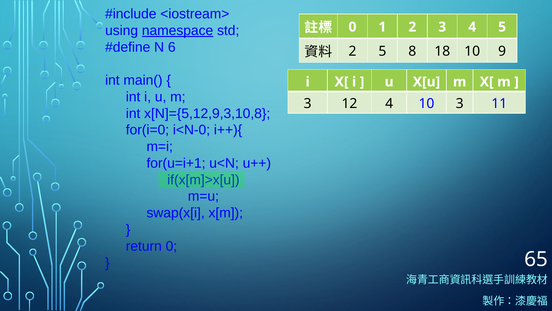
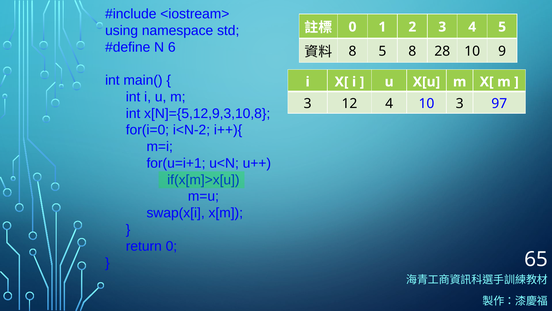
namespace underline: present -> none
2 at (352, 51): 2 -> 8
18: 18 -> 28
11: 11 -> 97
i<N-0: i<N-0 -> i<N-2
